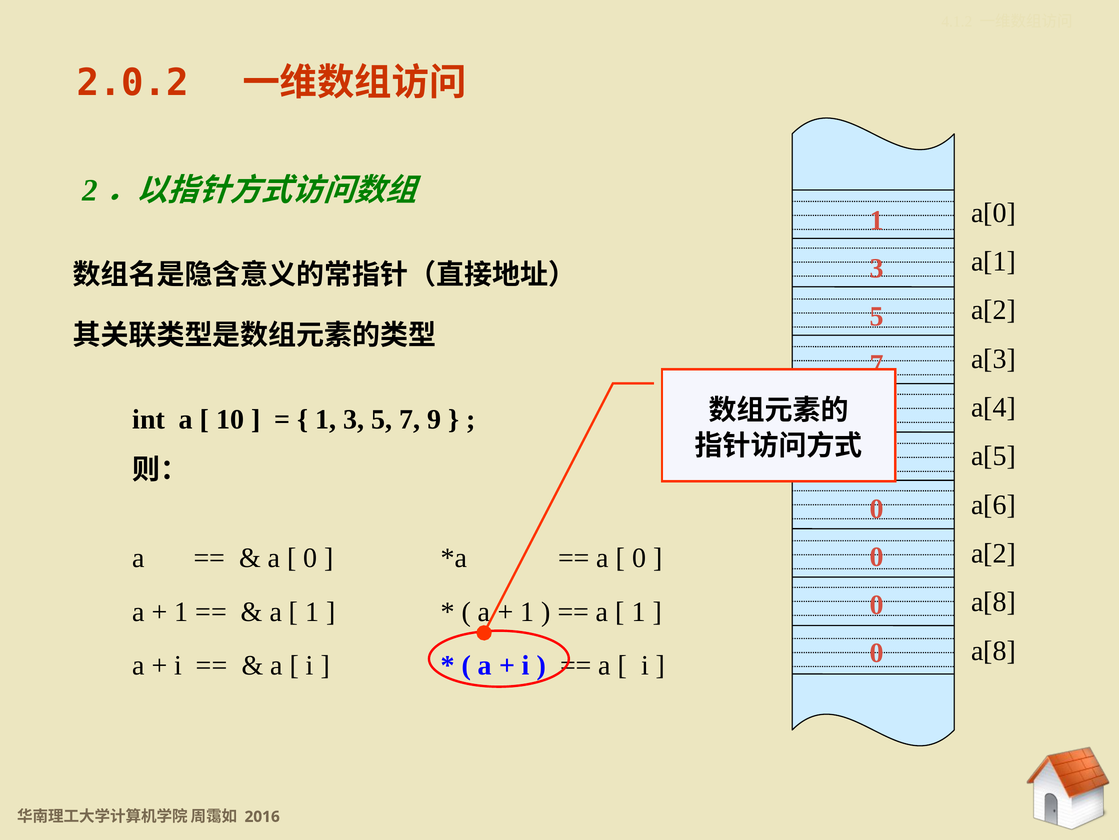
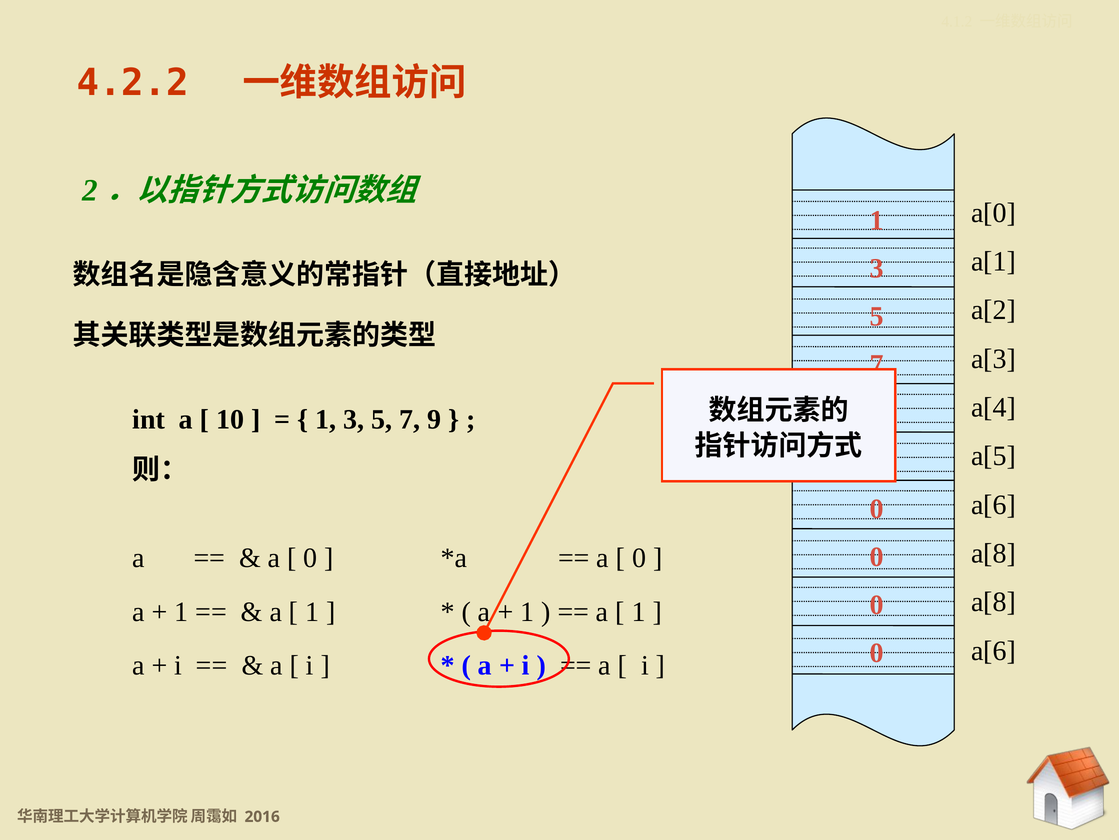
2.0.2: 2.0.2 -> 4.2.2
a[2 at (994, 553): a[2 -> a[8
a[8 at (994, 650): a[8 -> a[6
